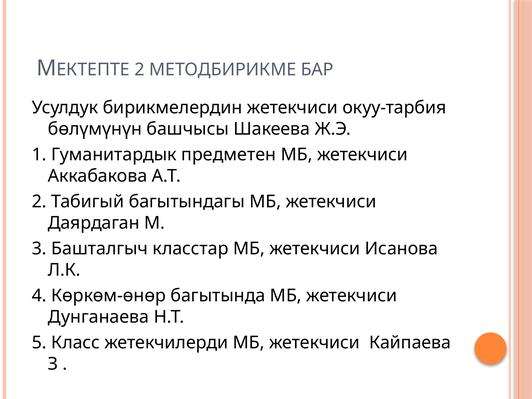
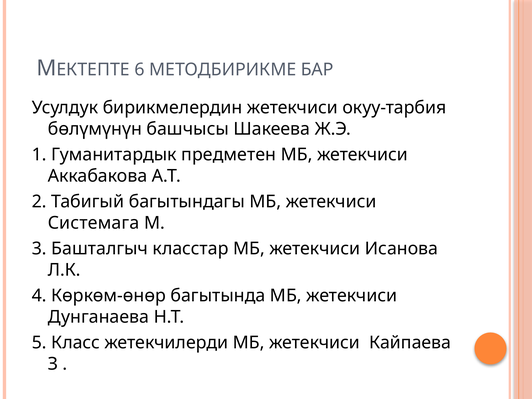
2 at (139, 70): 2 -> 6
Даярдаган: Даярдаган -> Системага
